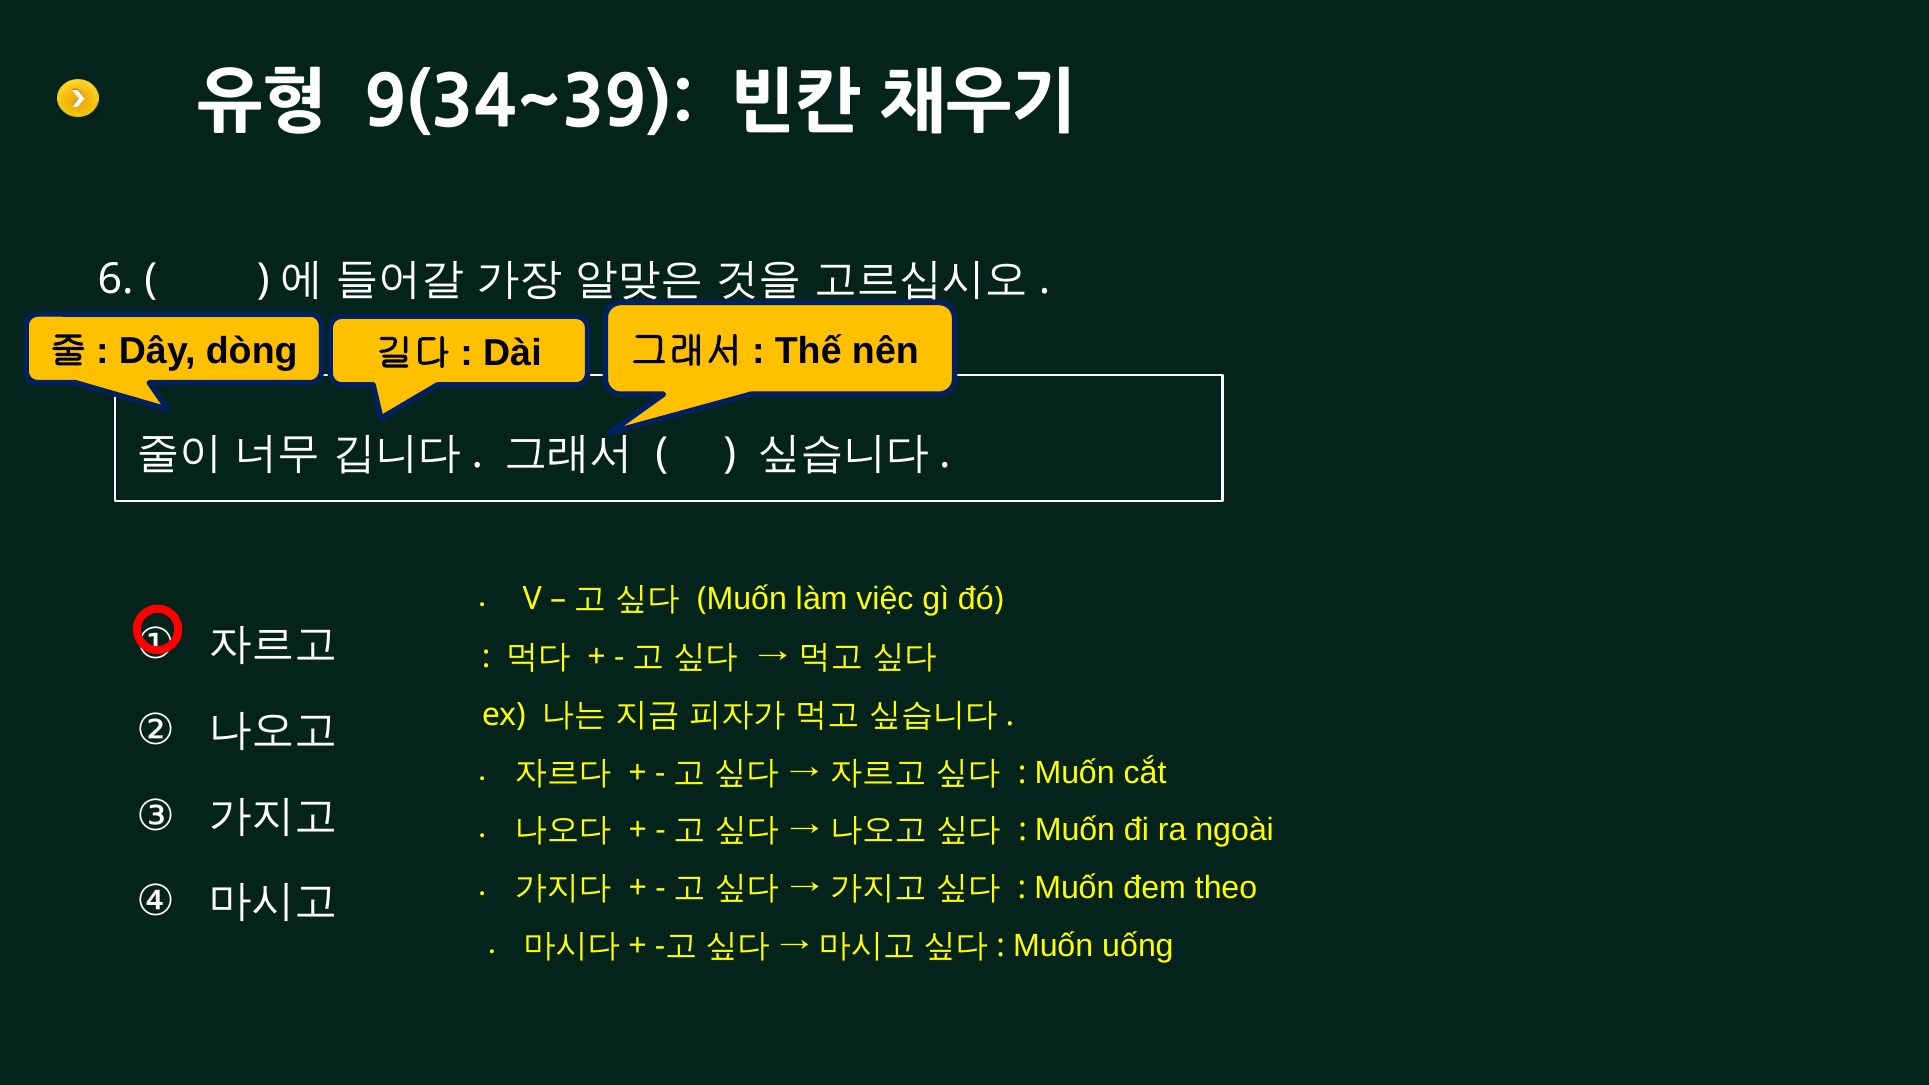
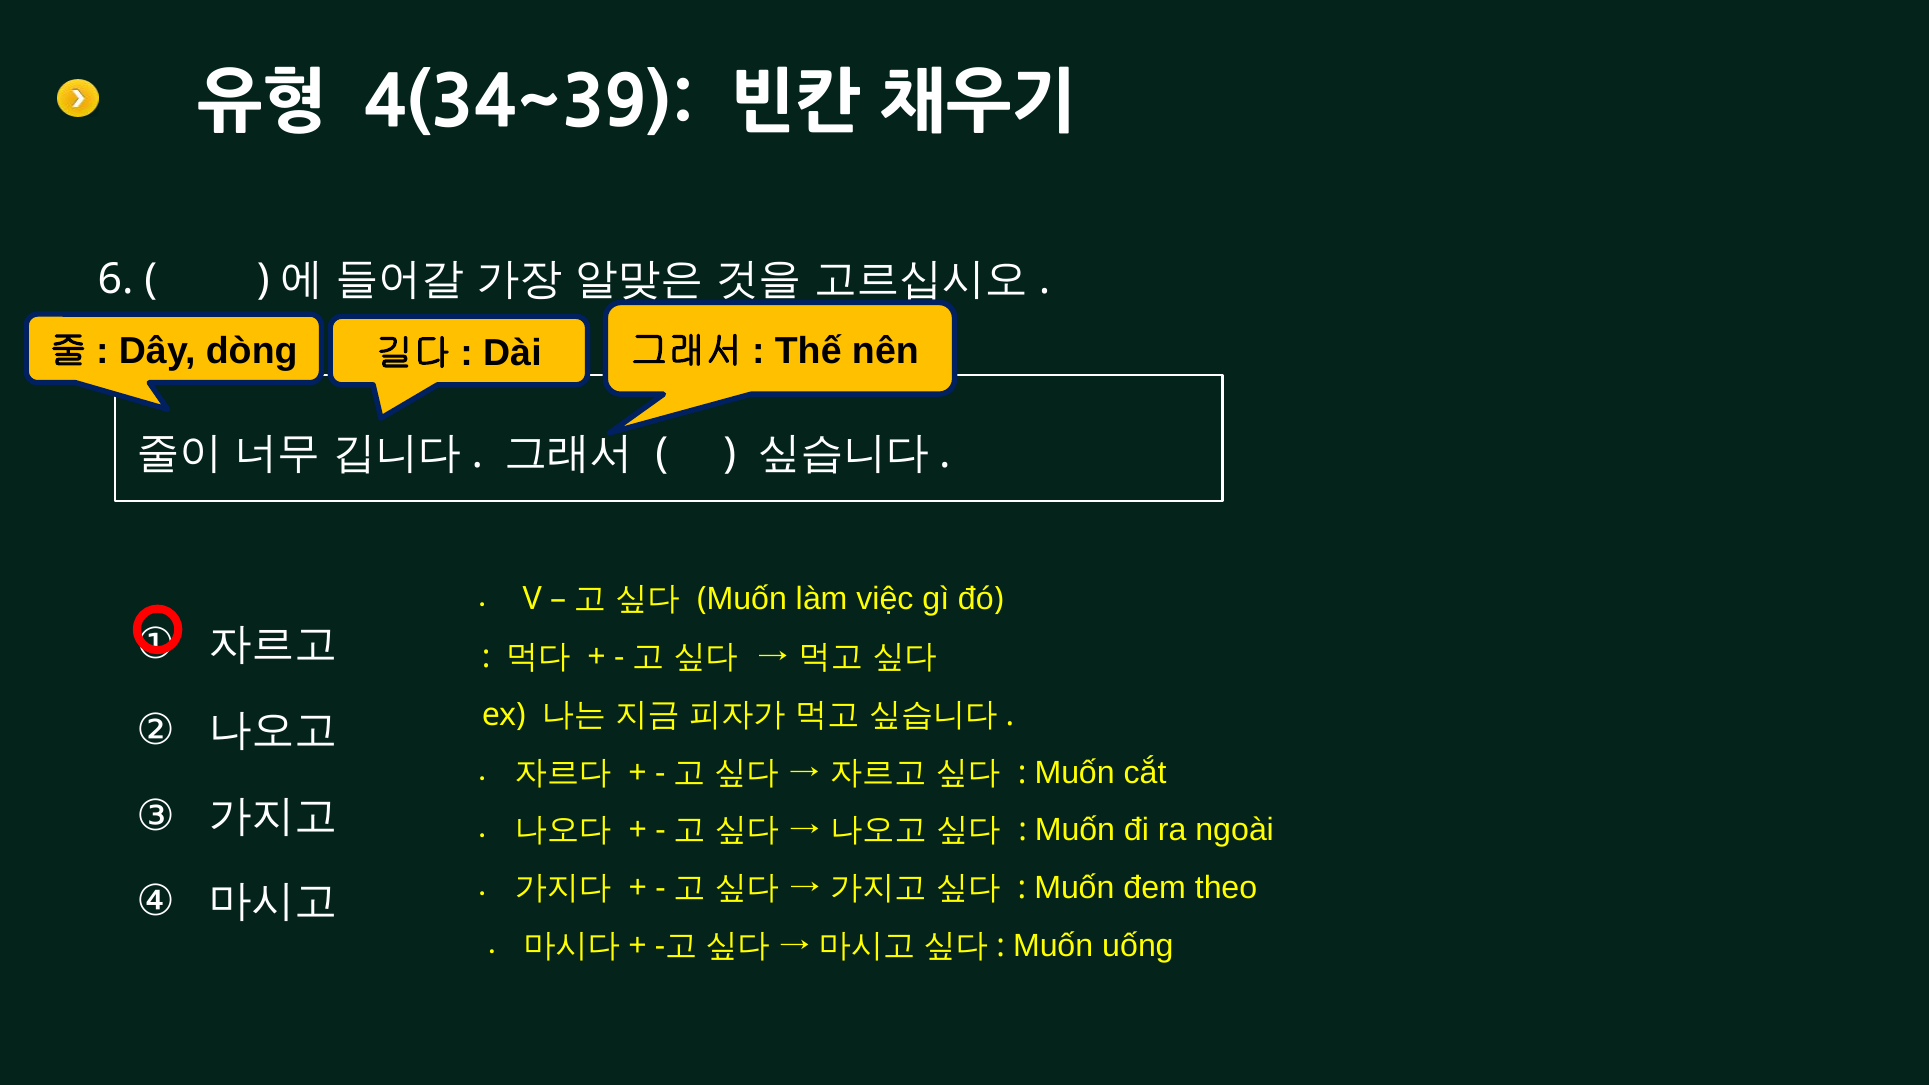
9(34~39: 9(34~39 -> 4(34~39
